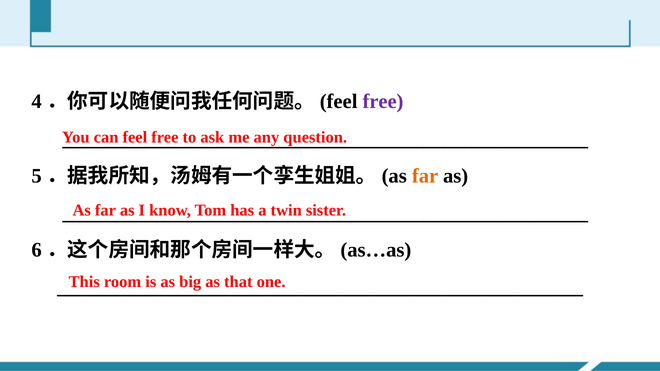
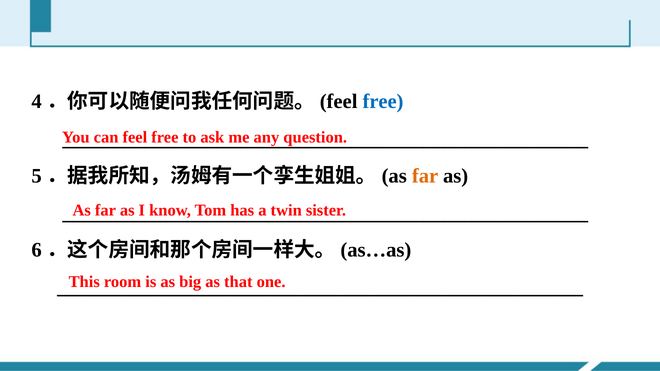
free at (383, 102) colour: purple -> blue
